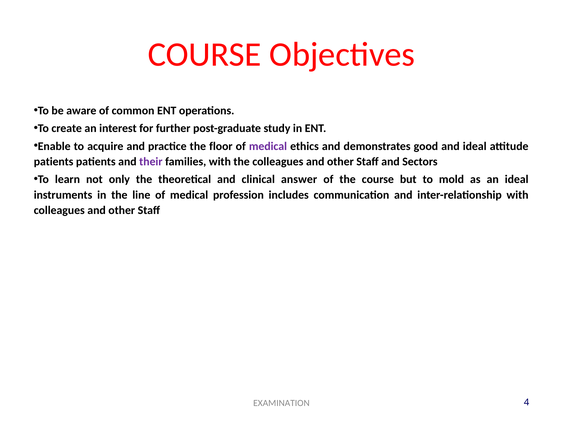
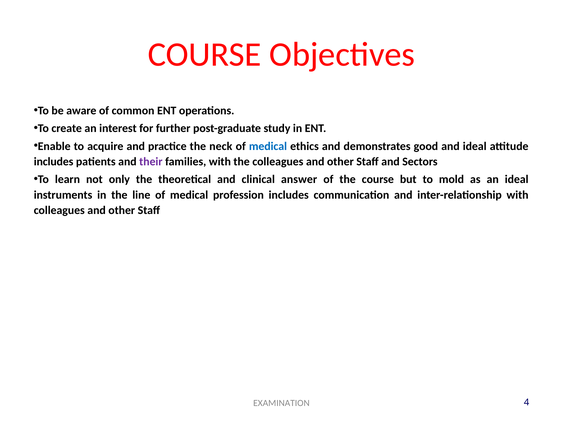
floor: floor -> neck
medical at (268, 146) colour: purple -> blue
patients at (54, 162): patients -> includes
